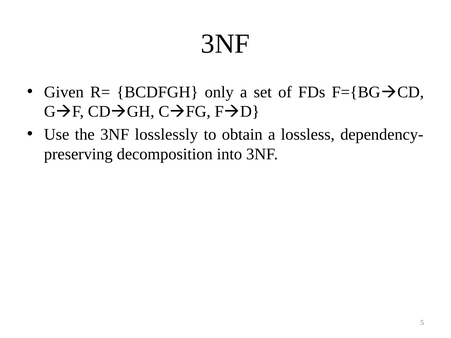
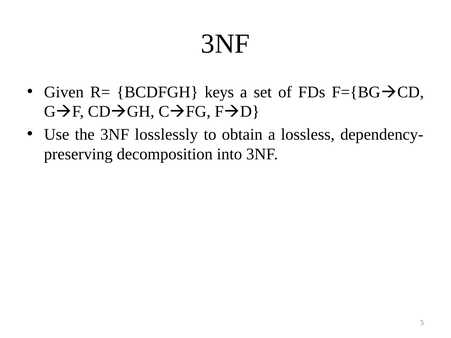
only: only -> keys
